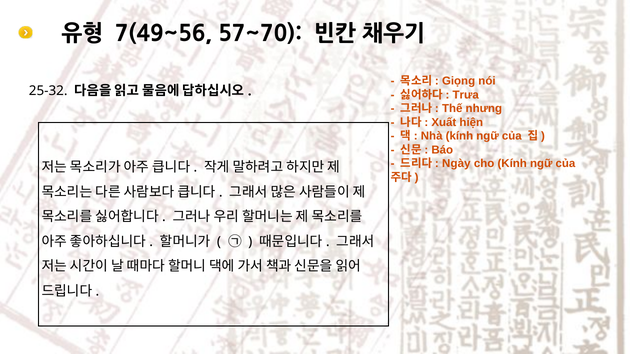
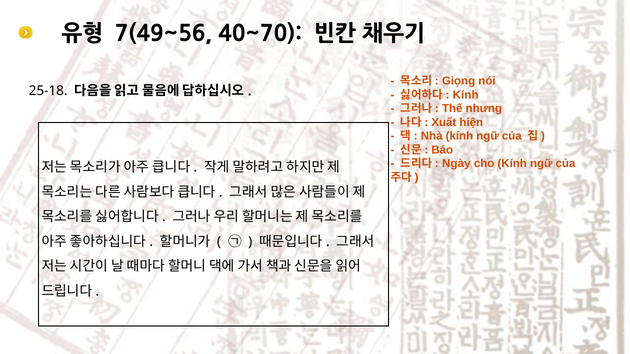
57~70: 57~70 -> 40~70
25-32: 25-32 -> 25-18
Trưa at (466, 95): Trưa -> Kính
